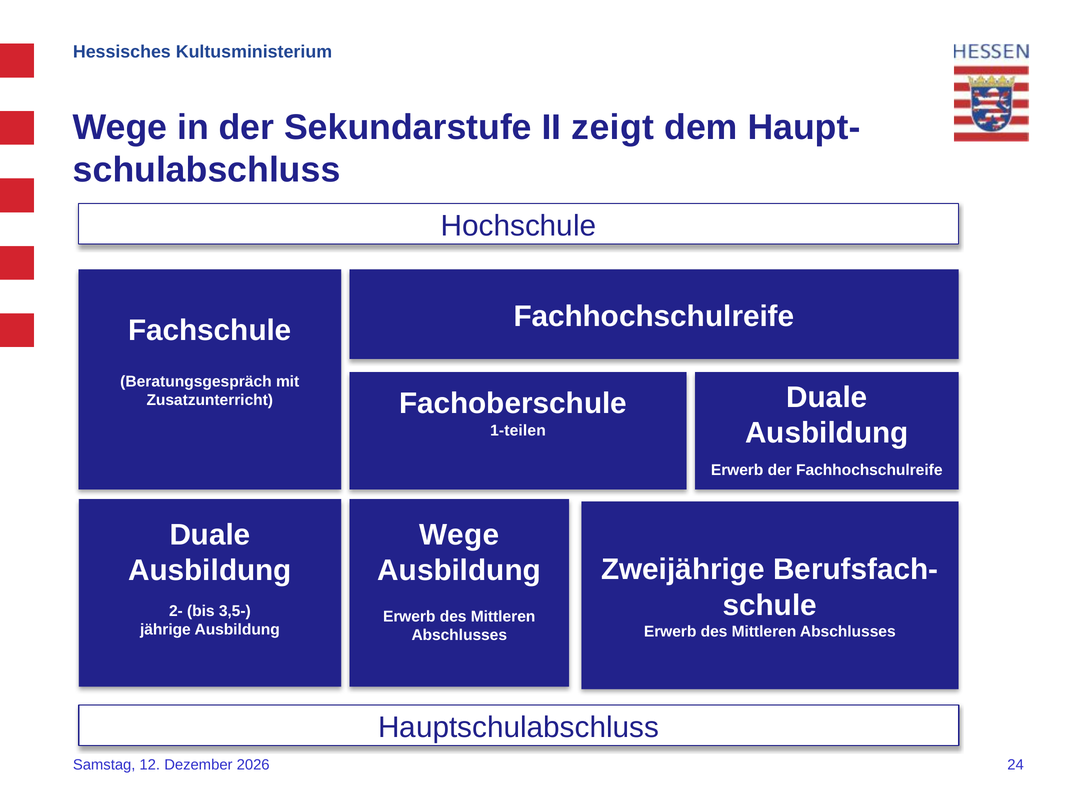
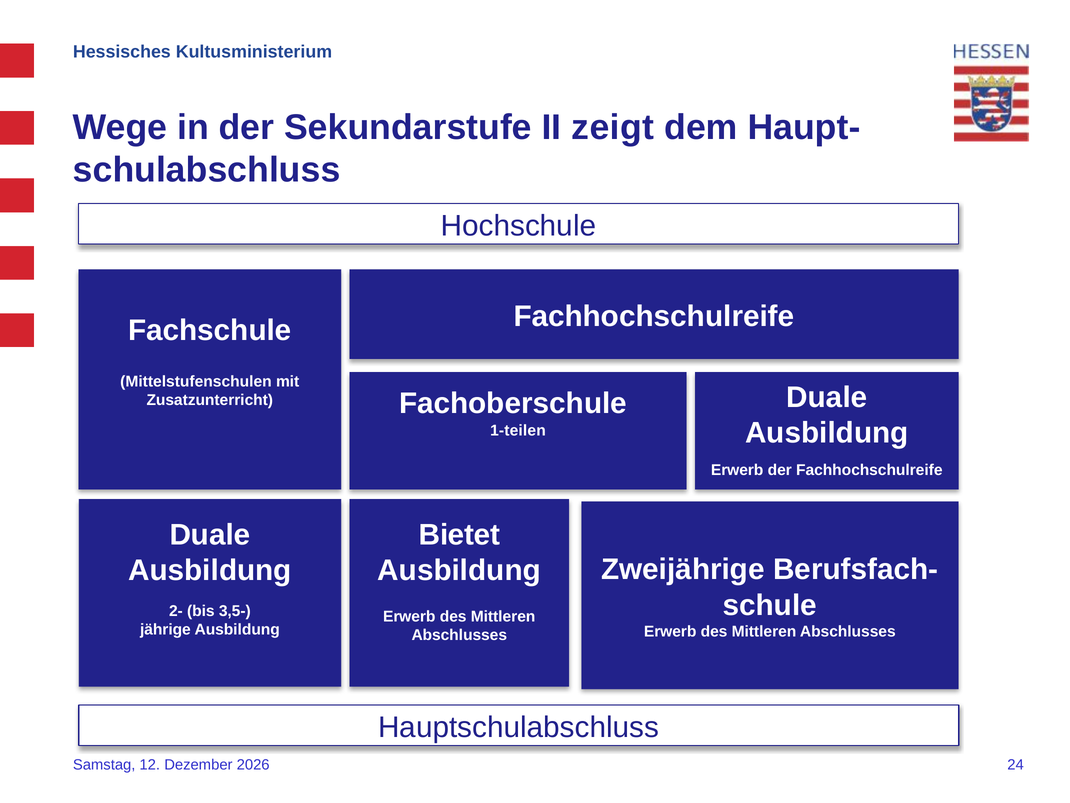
Beratungsgespräch: Beratungsgespräch -> Mittelstufenschulen
Wege at (459, 535): Wege -> Bietet
